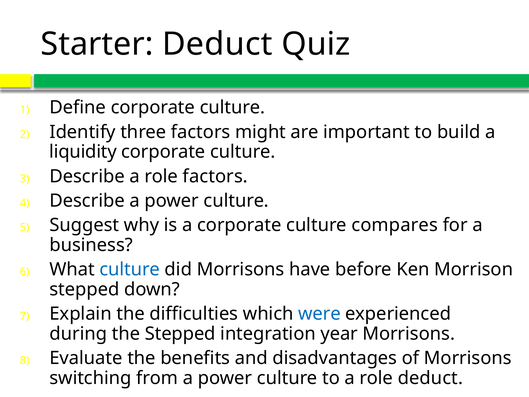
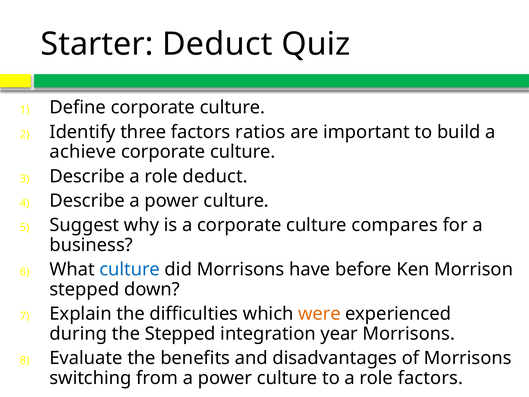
might: might -> ratios
liquidity: liquidity -> achieve
role factors: factors -> deduct
were colour: blue -> orange
role deduct: deduct -> factors
